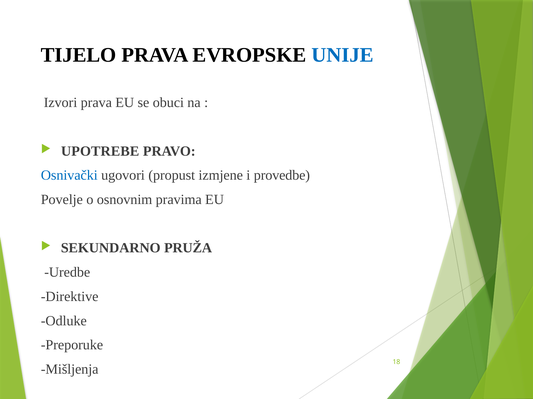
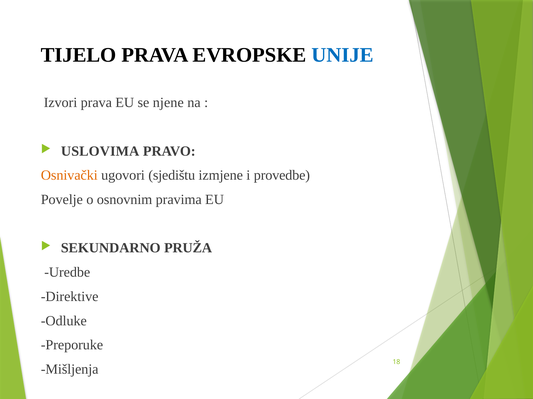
obuci: obuci -> njene
UPOTREBE: UPOTREBE -> USLOVIMA
Osnivački colour: blue -> orange
propust: propust -> sjedištu
